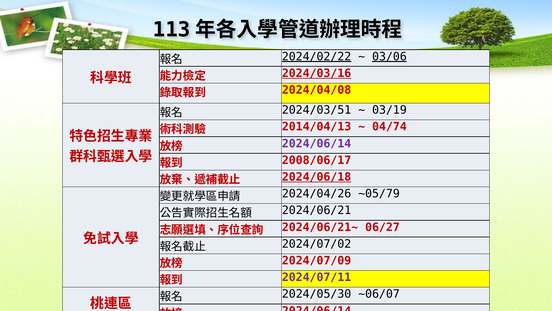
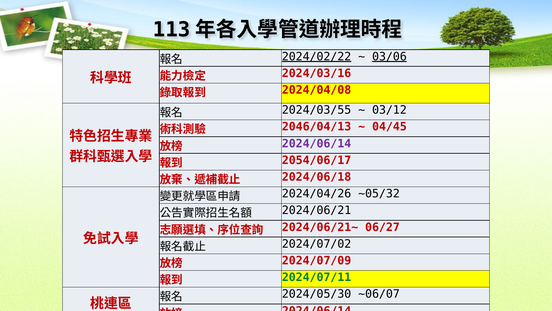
2024/03/16 underline: present -> none
2024/03/51: 2024/03/51 -> 2024/03/55
03/19: 03/19 -> 03/12
2014/04/13: 2014/04/13 -> 2046/04/13
04/74: 04/74 -> 04/45
2008/06/17: 2008/06/17 -> 2054/06/17
2024/06/18 at (317, 177) underline: present -> none
~05/79: ~05/79 -> ~05/32
2024/07/11 colour: purple -> green
